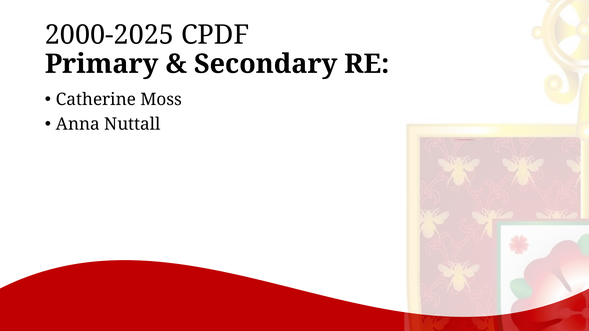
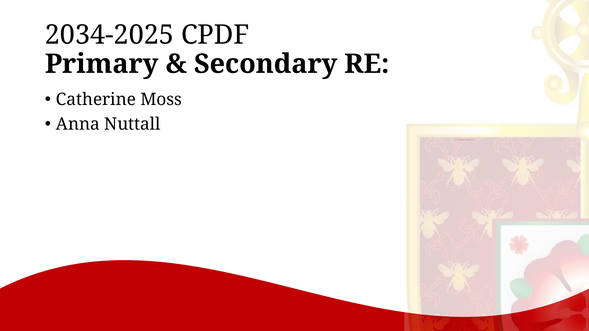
2000-2025: 2000-2025 -> 2034-2025
